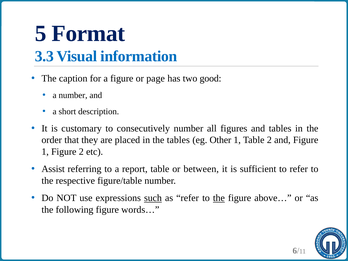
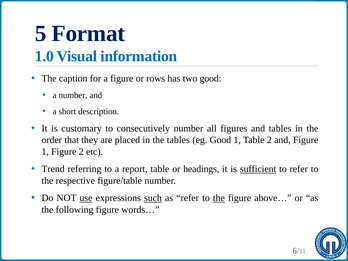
3.3: 3.3 -> 1.0
page: page -> rows
eg Other: Other -> Good
Assist: Assist -> Trend
between: between -> headings
sufficient underline: none -> present
use underline: none -> present
